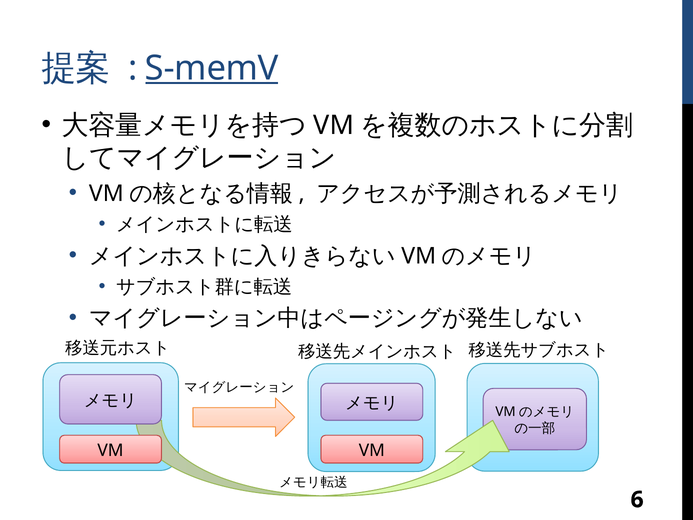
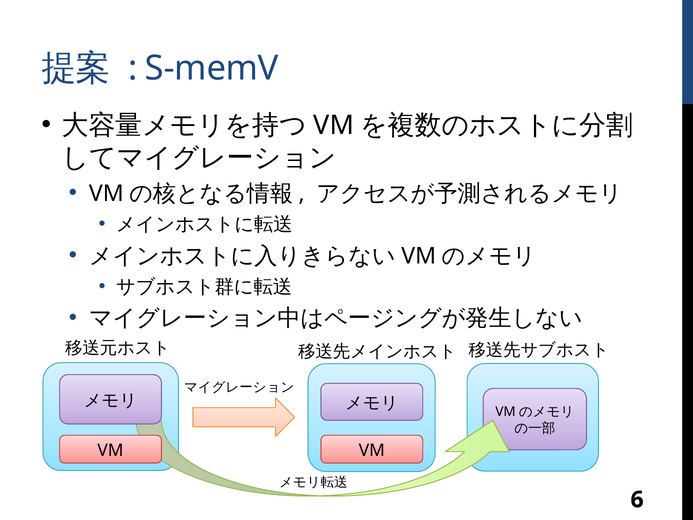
S-memV underline: present -> none
